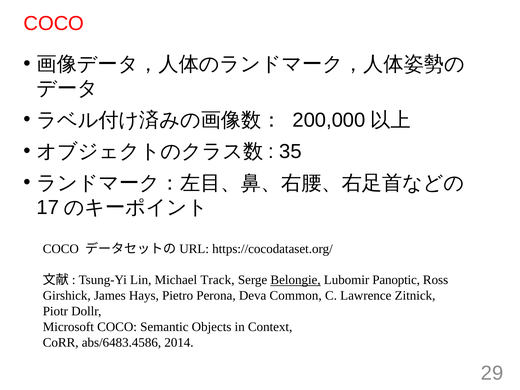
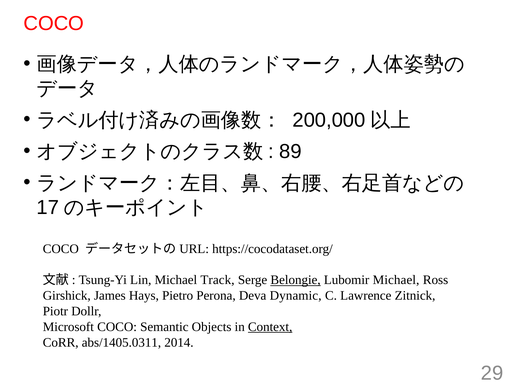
35: 35 -> 89
Lubomir Panoptic: Panoptic -> Michael
Common: Common -> Dynamic
Context underline: none -> present
abs/6483.4586: abs/6483.4586 -> abs/1405.0311
